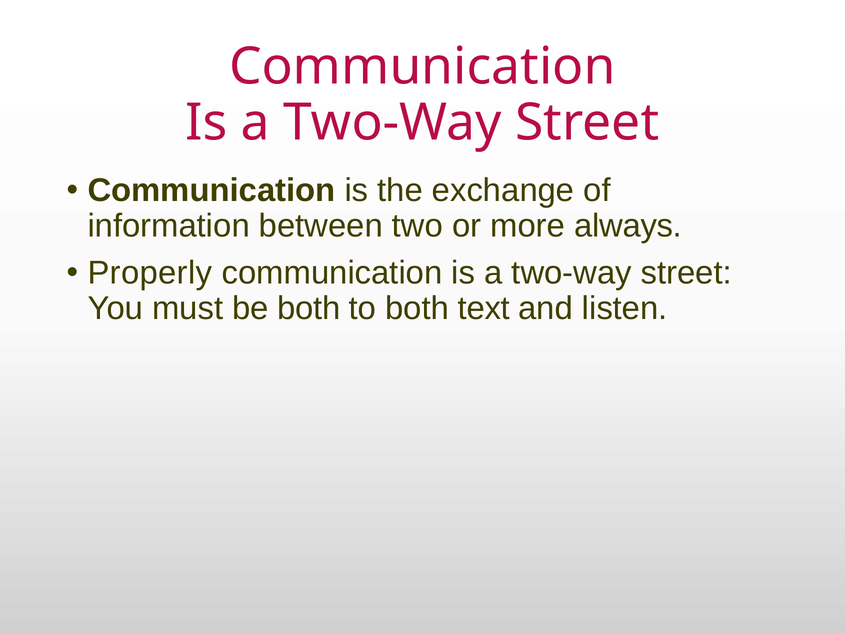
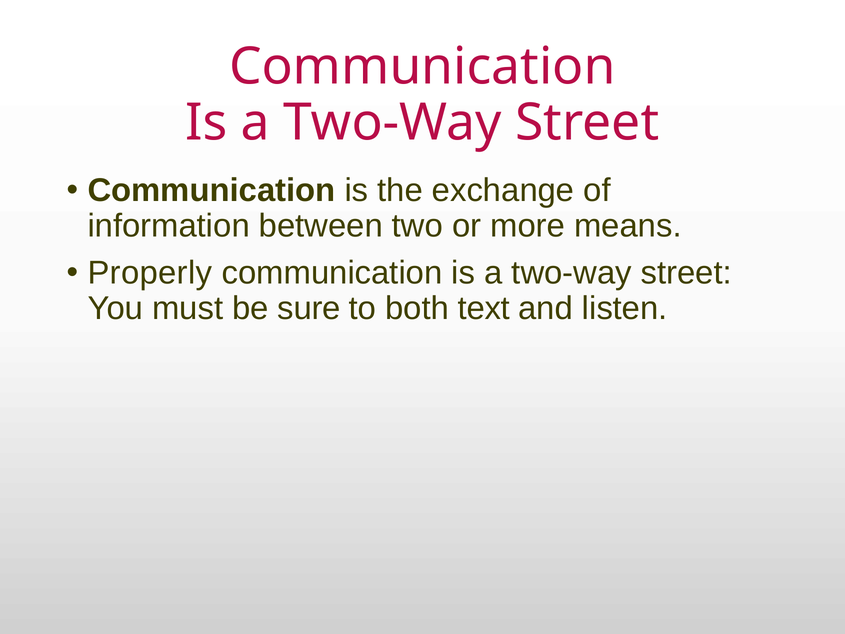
always: always -> means
be both: both -> sure
